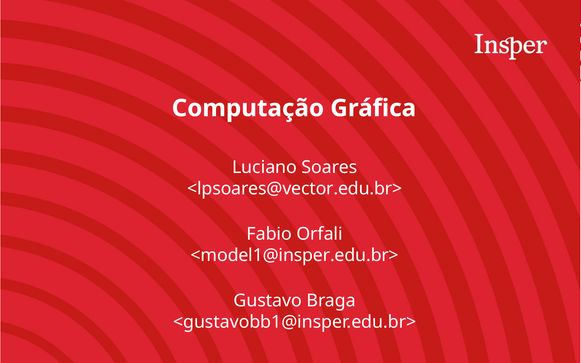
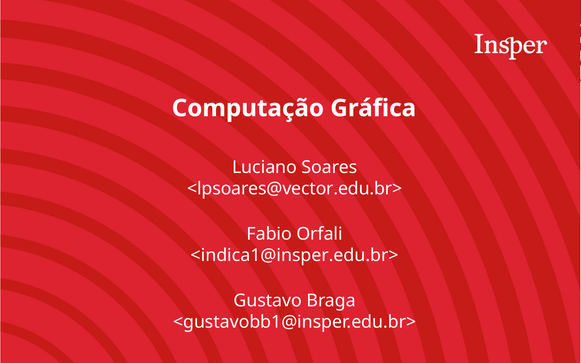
<model1@insper.edu.br>: <model1@insper.edu.br> -> <indica1@insper.edu.br>
